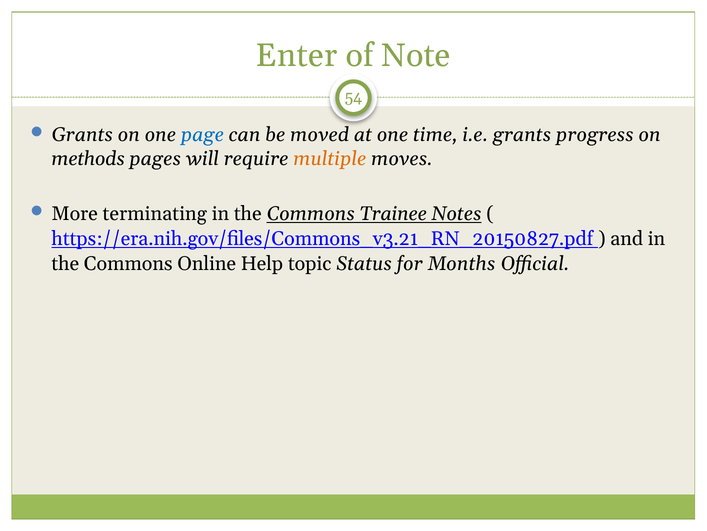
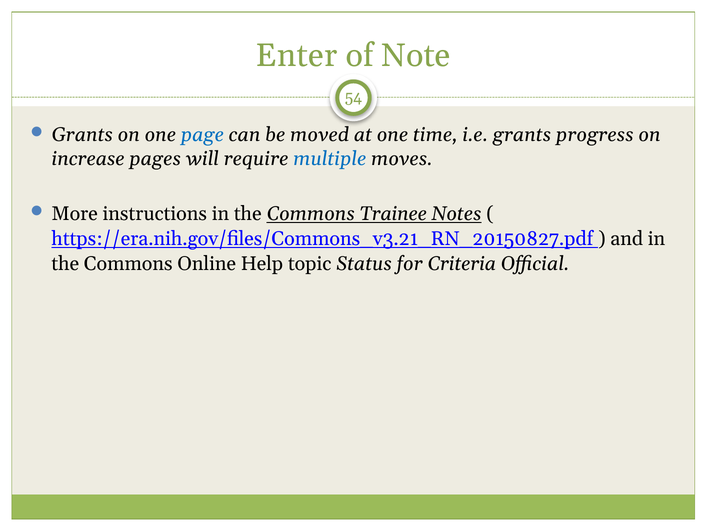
methods: methods -> increase
multiple colour: orange -> blue
terminating: terminating -> instructions
Months: Months -> Criteria
